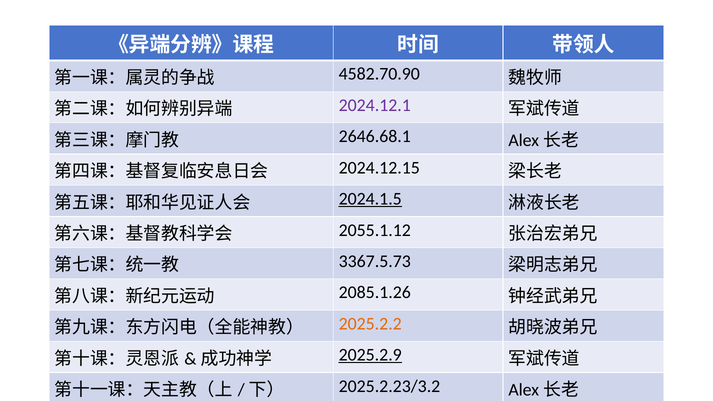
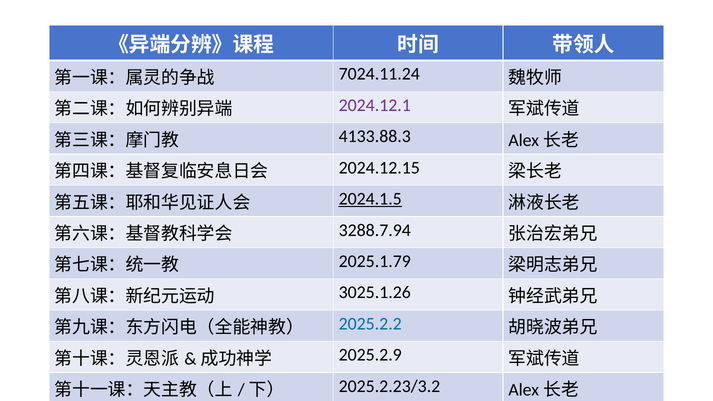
4582.70.90: 4582.70.90 -> 7024.11.24
2646.68.1: 2646.68.1 -> 4133.88.3
2055.1.12: 2055.1.12 -> 3288.7.94
3367.5.73: 3367.5.73 -> 2025.1.79
2085.1.26: 2085.1.26 -> 3025.1.26
2025.2.2 colour: orange -> blue
2025.2.9 underline: present -> none
